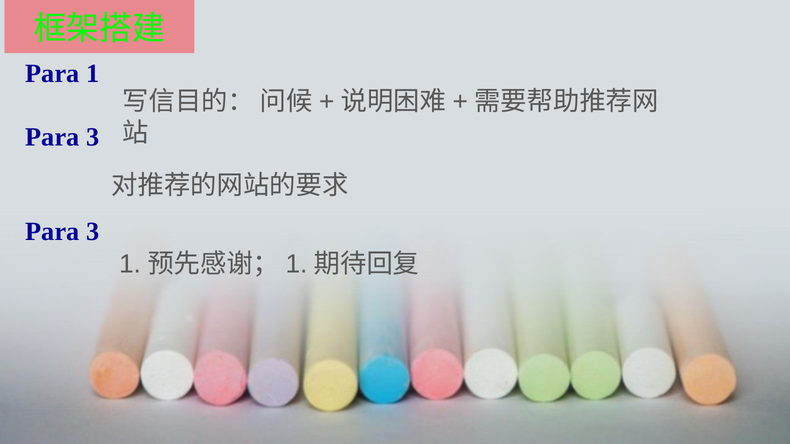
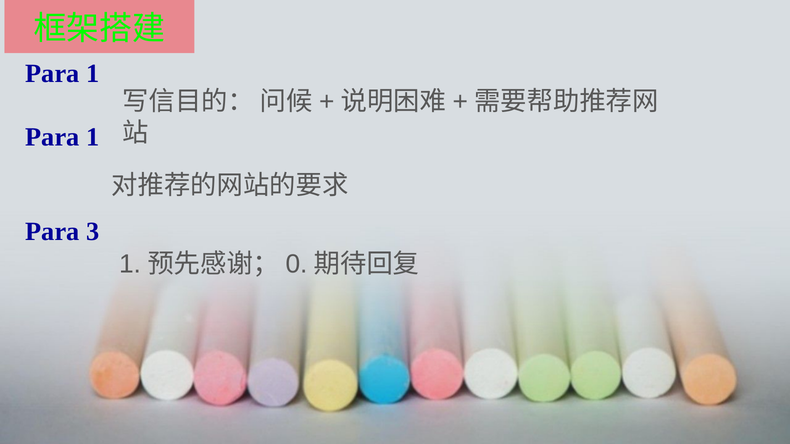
3 at (93, 137): 3 -> 1
1 at (297, 264): 1 -> 0
